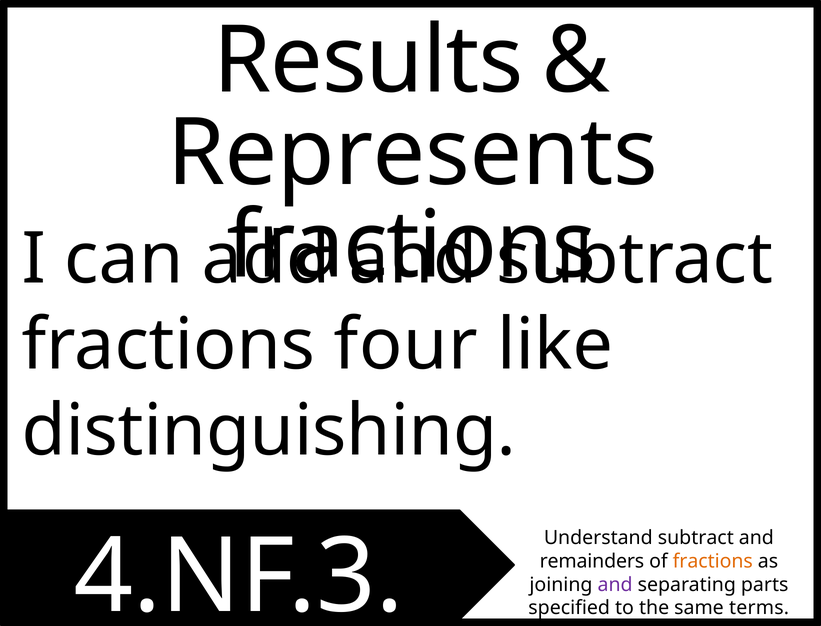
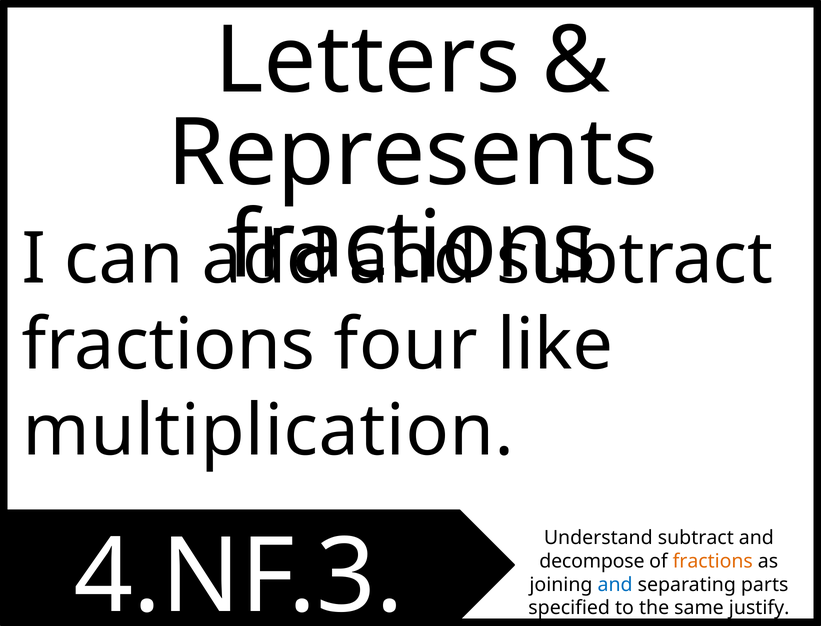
Results: Results -> Letters
distinguishing: distinguishing -> multiplication
remainders: remainders -> decompose
and at (615, 584) colour: purple -> blue
terms: terms -> justify
